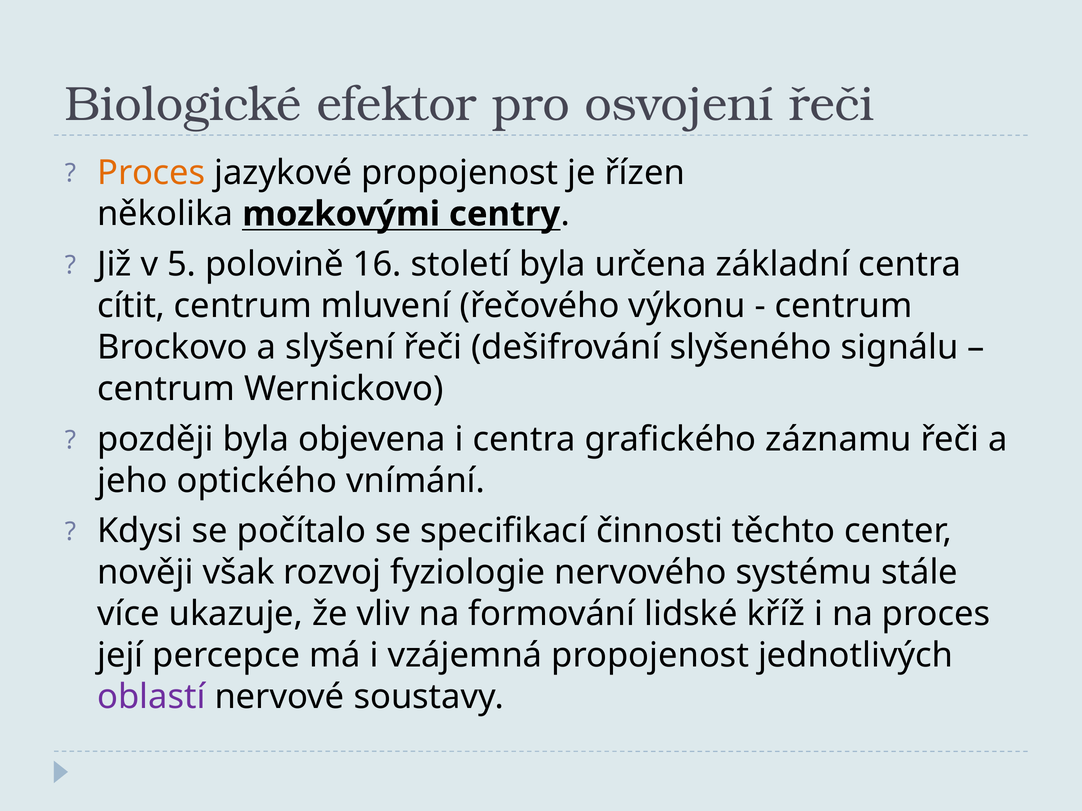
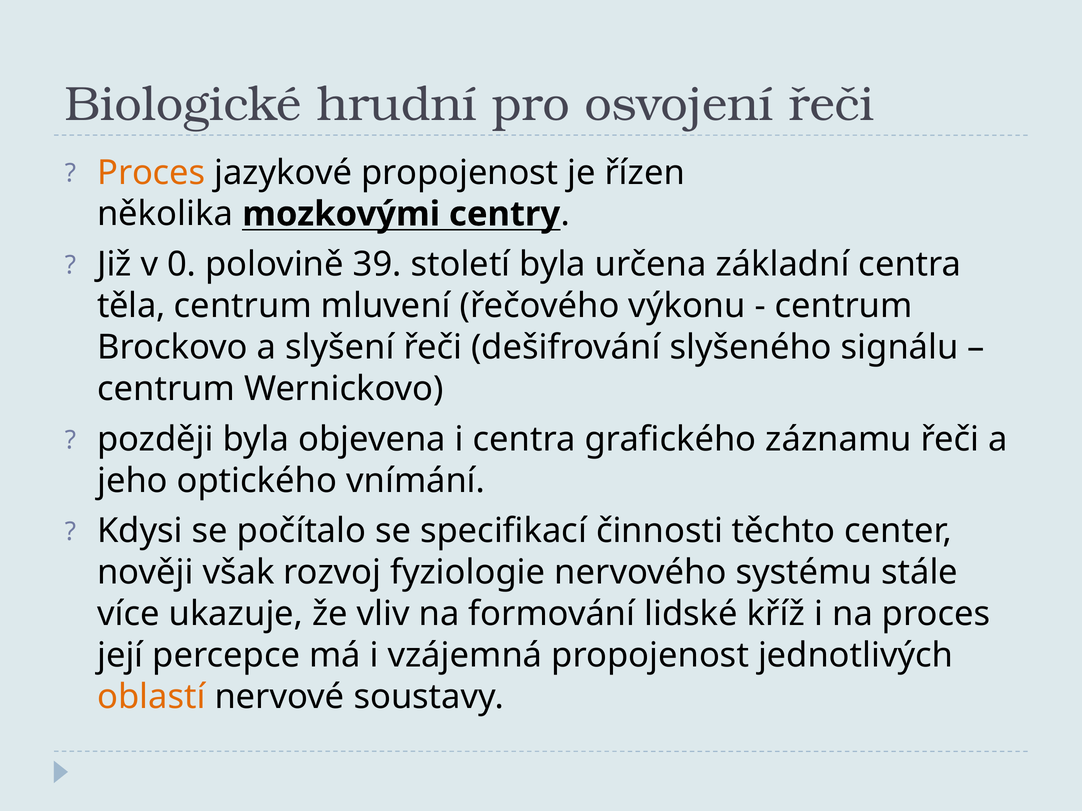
efektor: efektor -> hrudní
5: 5 -> 0
16: 16 -> 39
cítit: cítit -> těla
oblastí colour: purple -> orange
